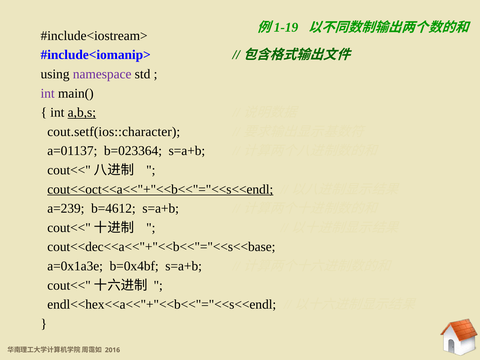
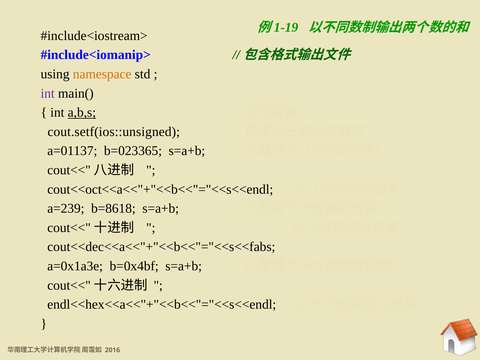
namespace colour: purple -> orange
cout.setf(ios::character: cout.setf(ios::character -> cout.setf(ios::unsigned
b=023364: b=023364 -> b=023365
cout<<oct<<a<<"+"<<b<<"="<<s<<endl underline: present -> none
b=4612: b=4612 -> b=8618
cout<<dec<<a<<"+"<<b<<"="<<s<<base: cout<<dec<<a<<"+"<<b<<"="<<s<<base -> cout<<dec<<a<<"+"<<b<<"="<<s<<fabs
